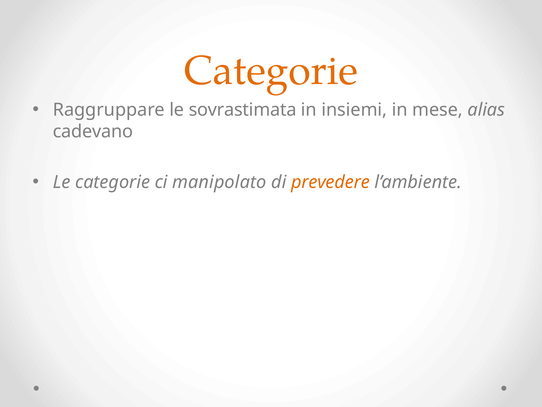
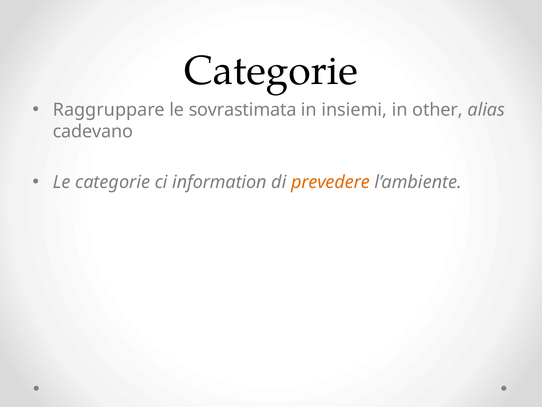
Categorie at (271, 71) colour: orange -> black
mese: mese -> other
manipolato: manipolato -> information
